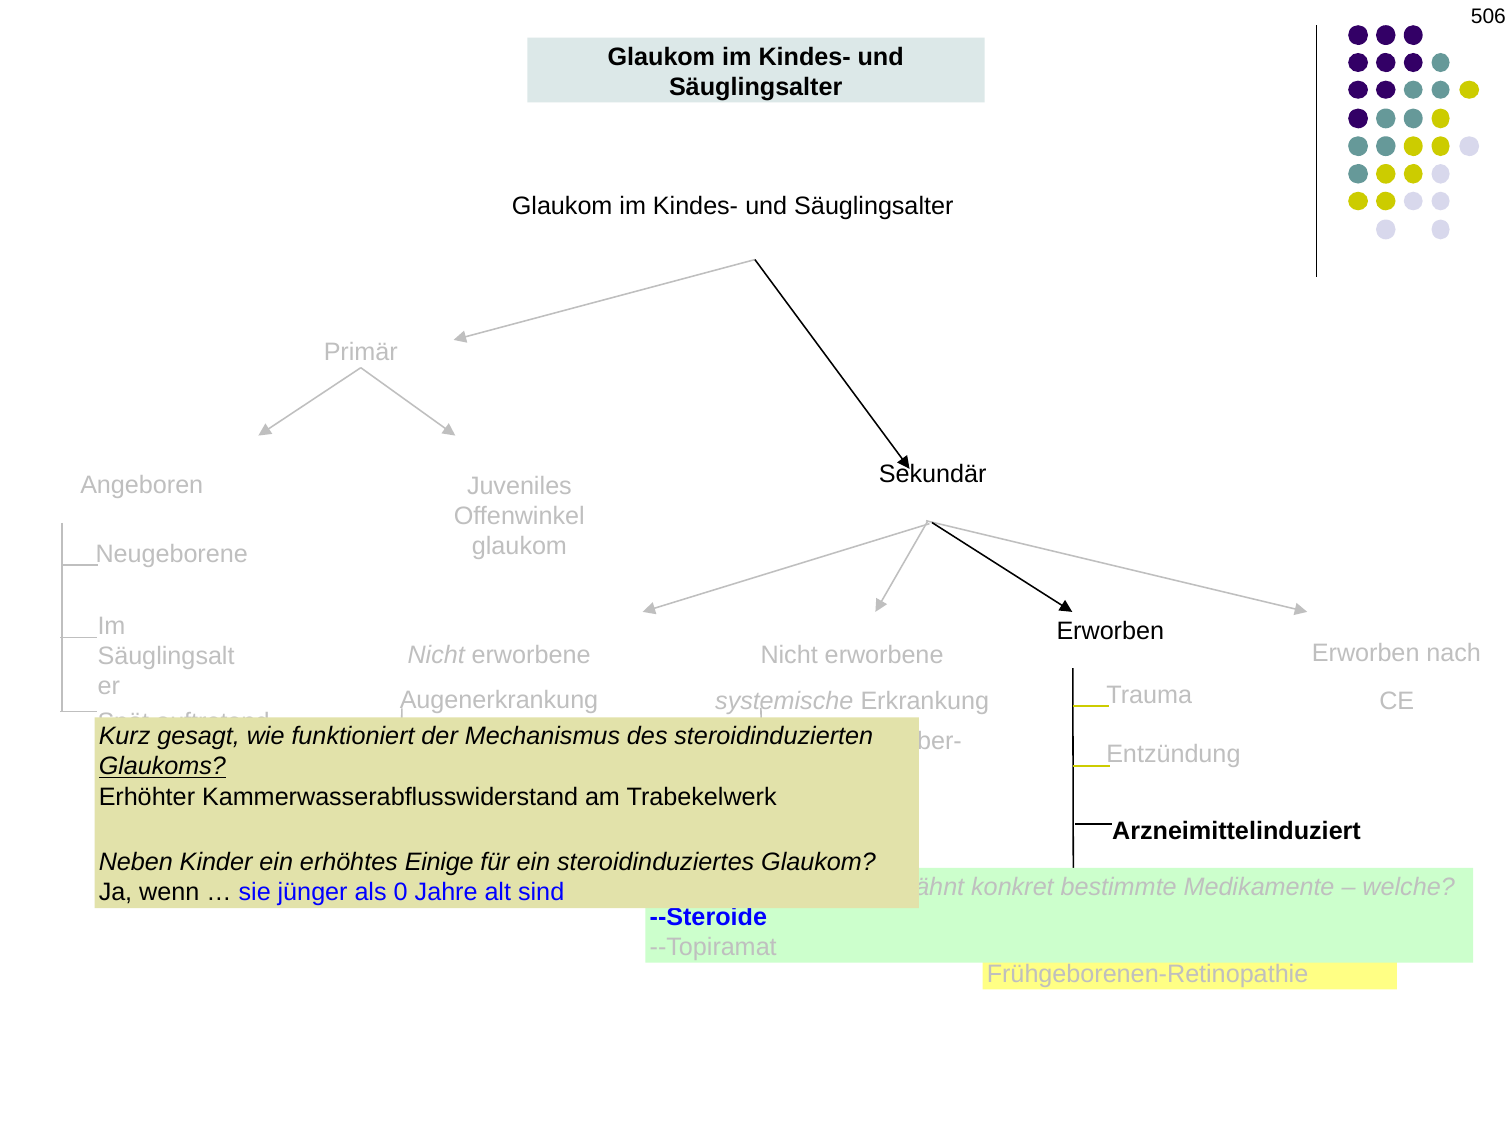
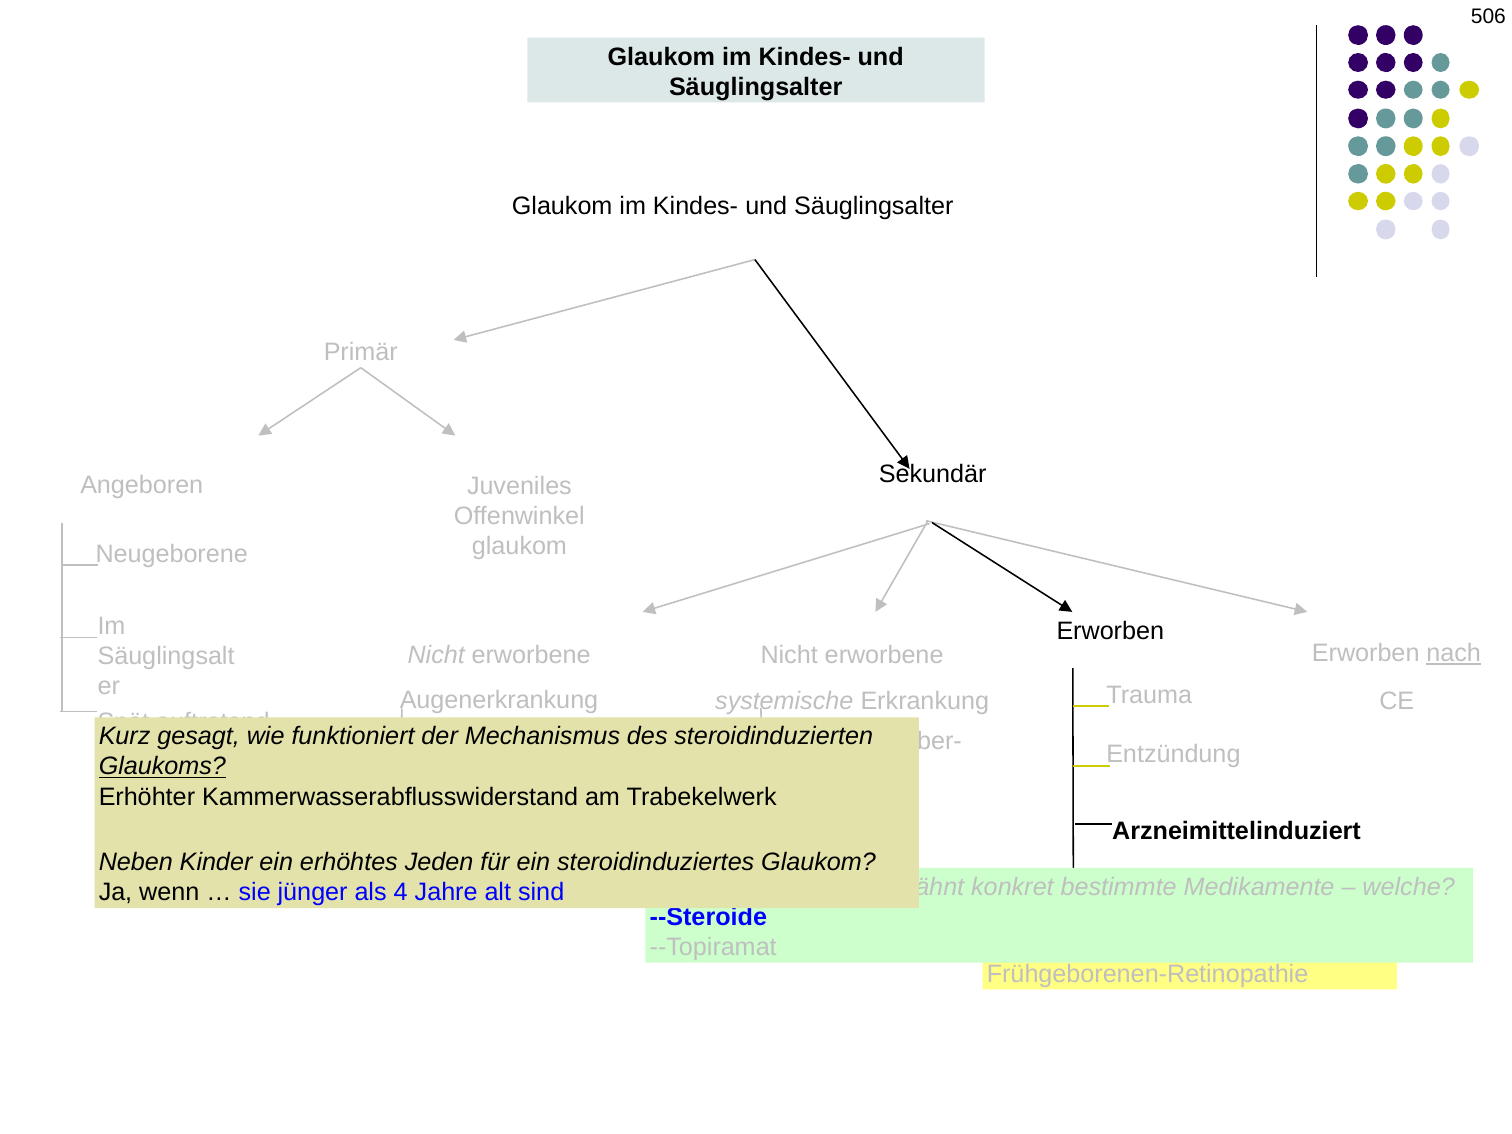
nach underline: none -> present
Einige: Einige -> Jeden
0: 0 -> 4
